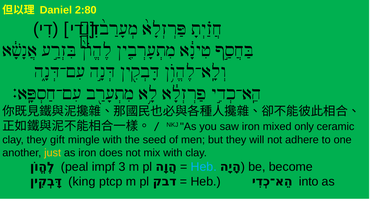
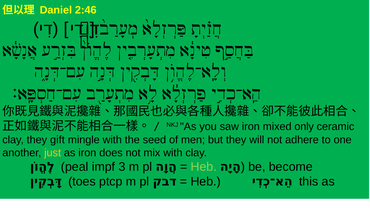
2:80: 2:80 -> 2:46
Heb at (204, 167) colour: light blue -> light green
king: king -> toes
into: into -> this
